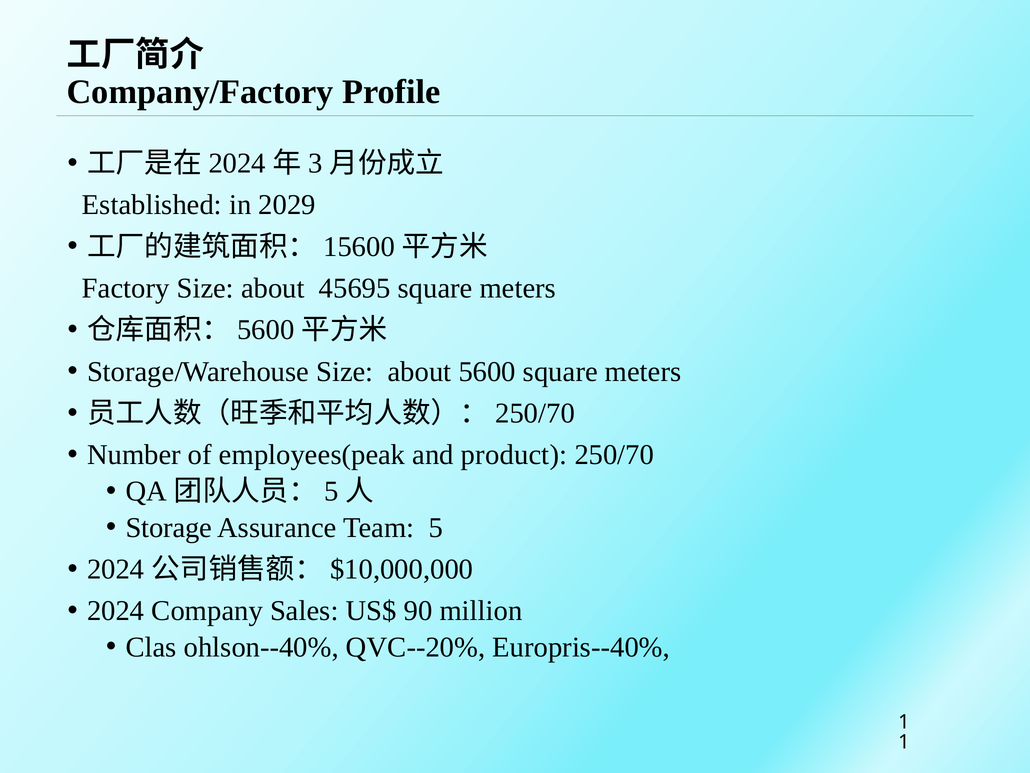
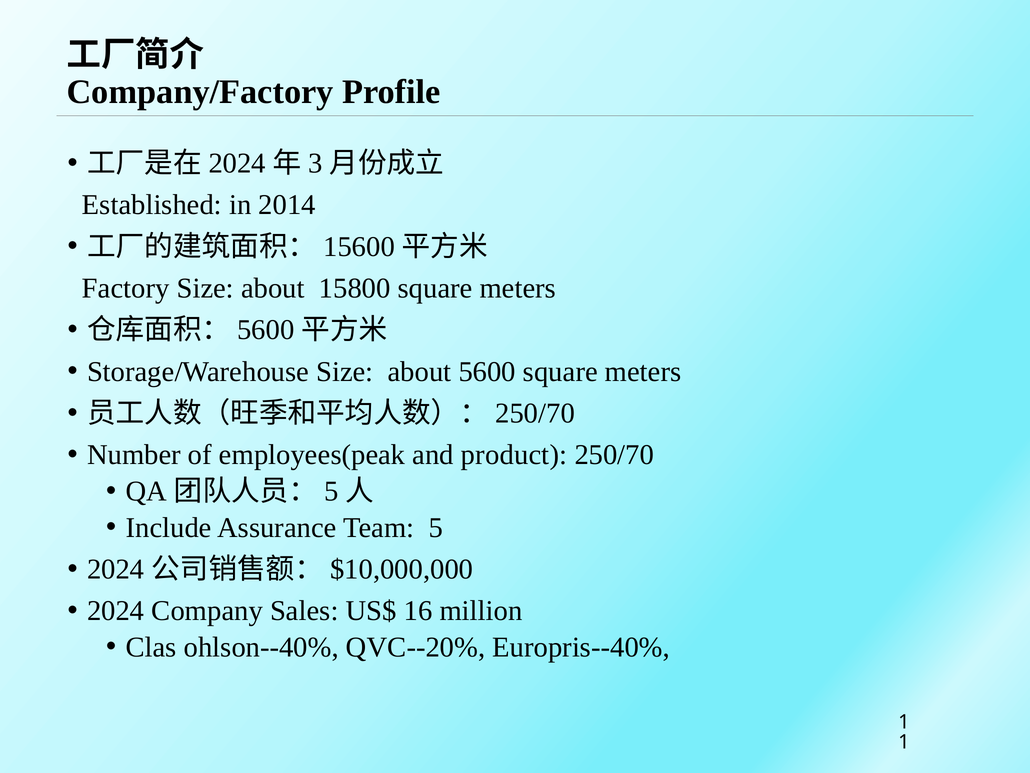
2029: 2029 -> 2014
45695: 45695 -> 15800
Storage: Storage -> Include
90: 90 -> 16
